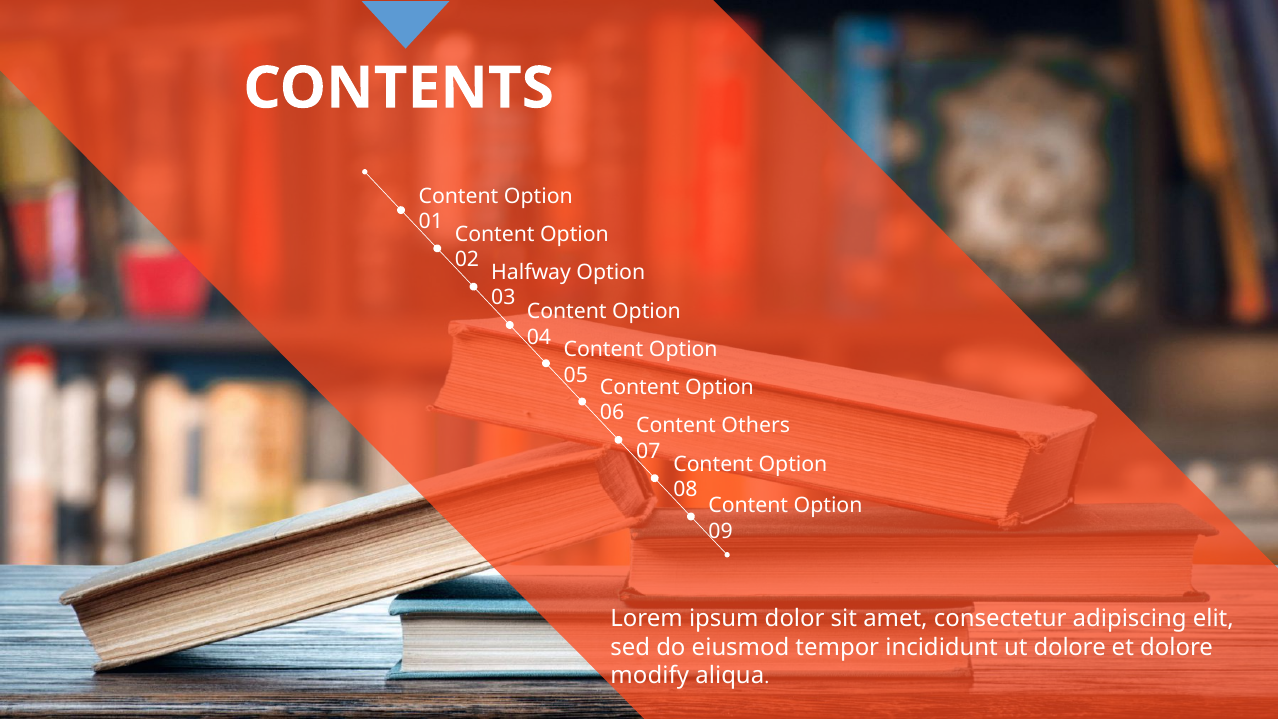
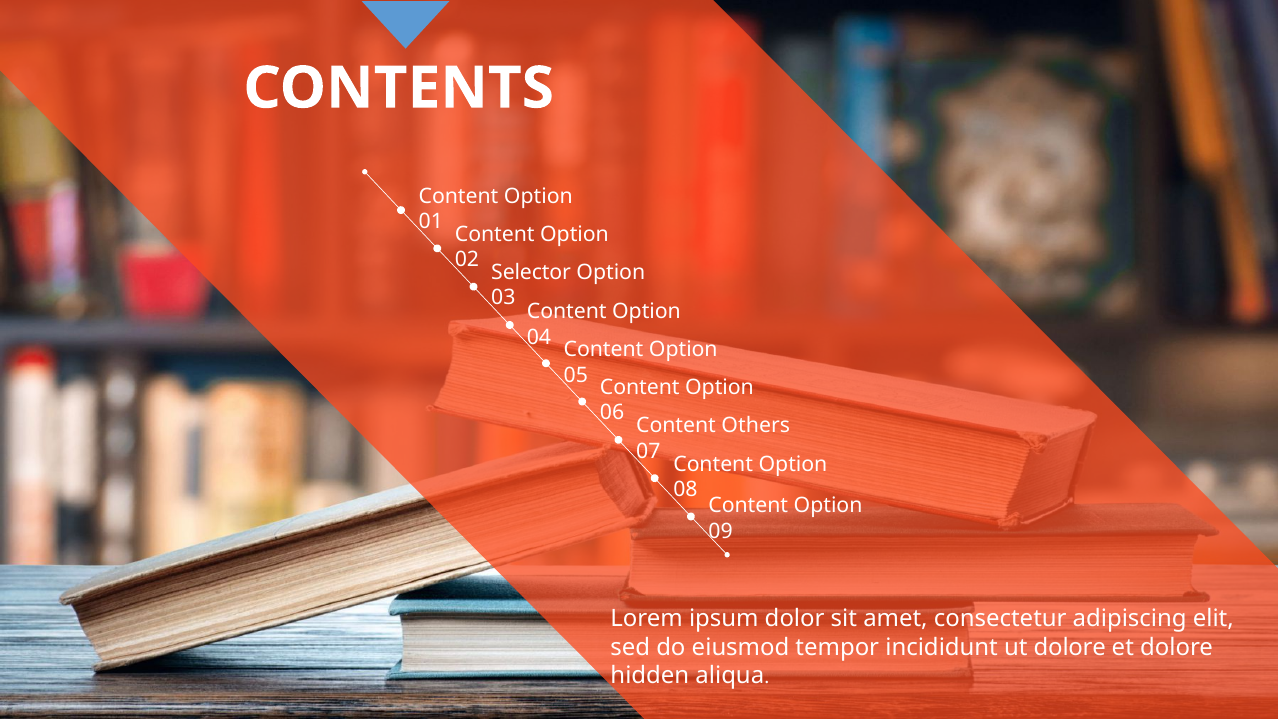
Halfway: Halfway -> Selector
modify: modify -> hidden
